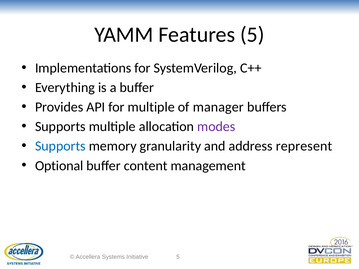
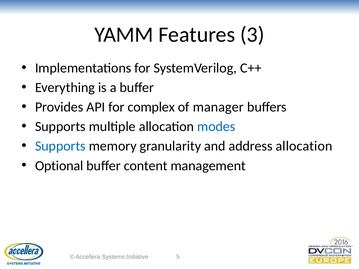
Features 5: 5 -> 3
for multiple: multiple -> complex
modes colour: purple -> blue
address represent: represent -> allocation
